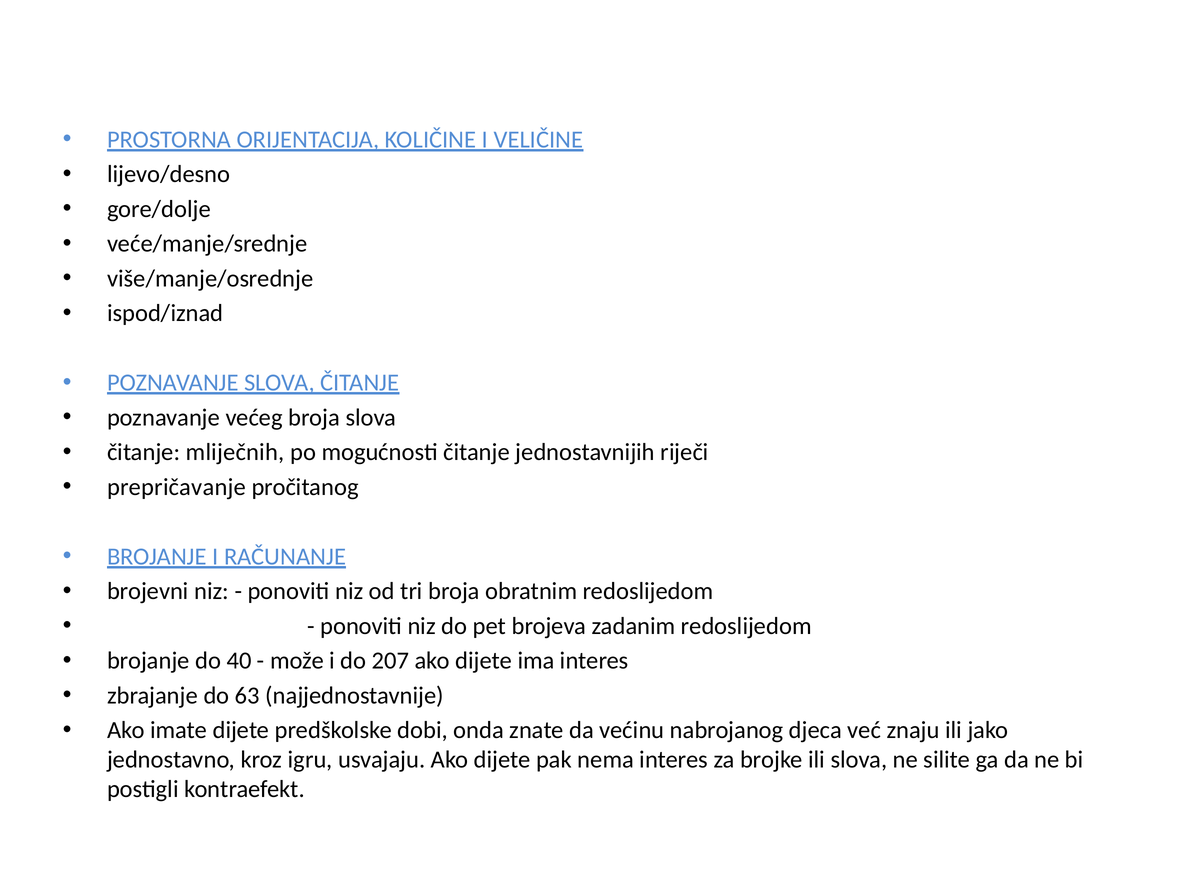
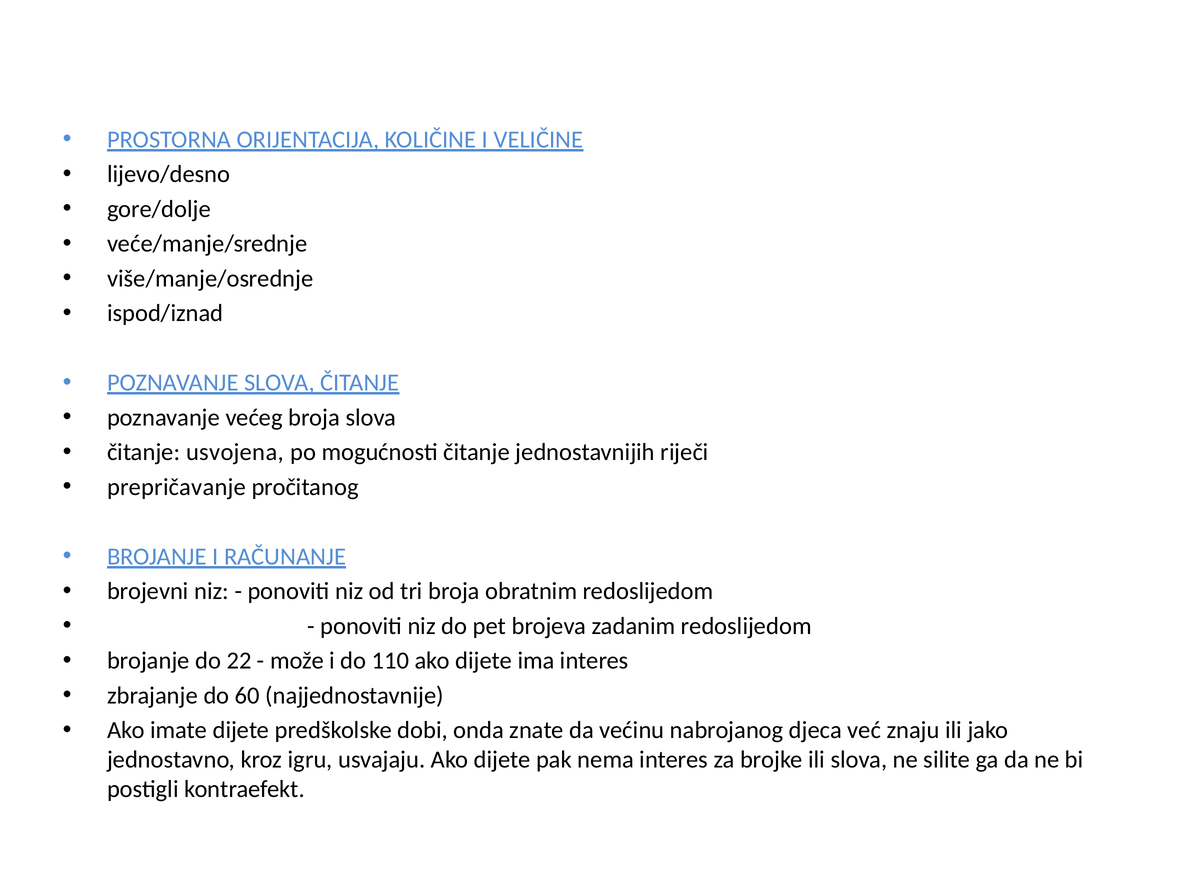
mliječnih: mliječnih -> usvojena
40: 40 -> 22
207: 207 -> 110
63: 63 -> 60
